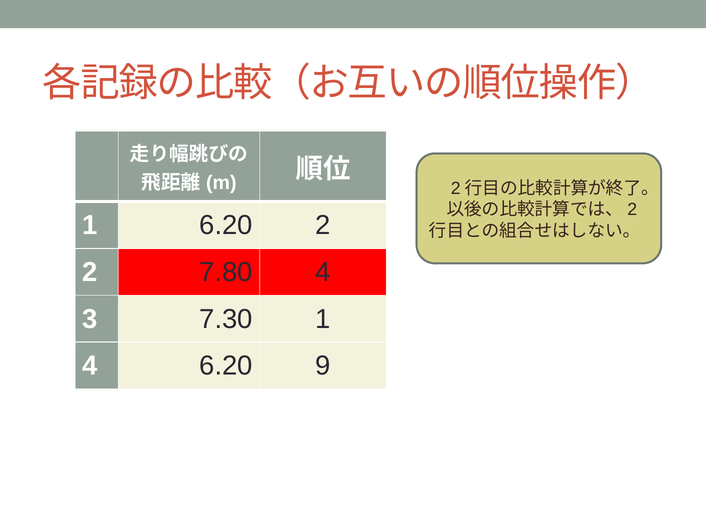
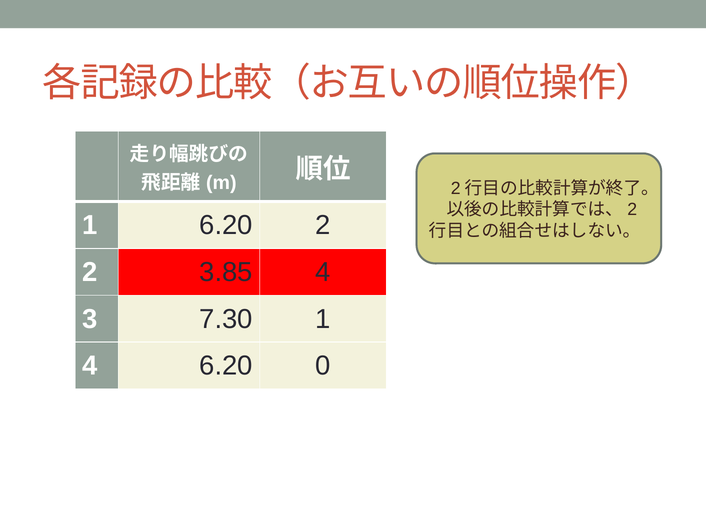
7.80: 7.80 -> 3.85
9: 9 -> 0
